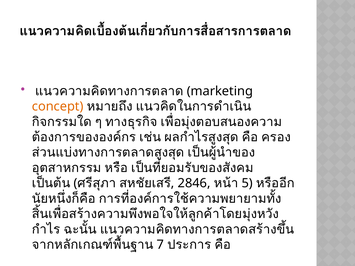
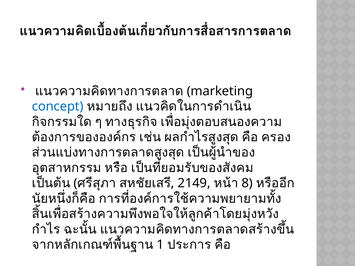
concept colour: orange -> blue
2846: 2846 -> 2149
5: 5 -> 8
7: 7 -> 1
